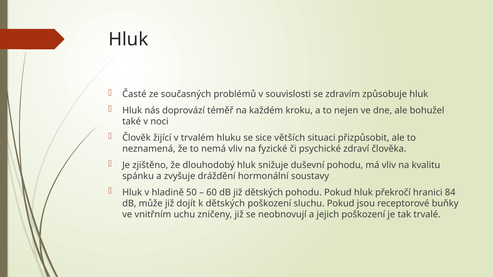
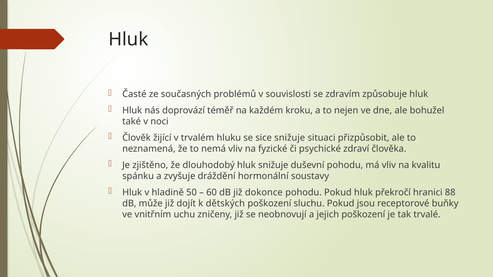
sice větších: větších -> snižuje
již dětských: dětských -> dokonce
84: 84 -> 88
